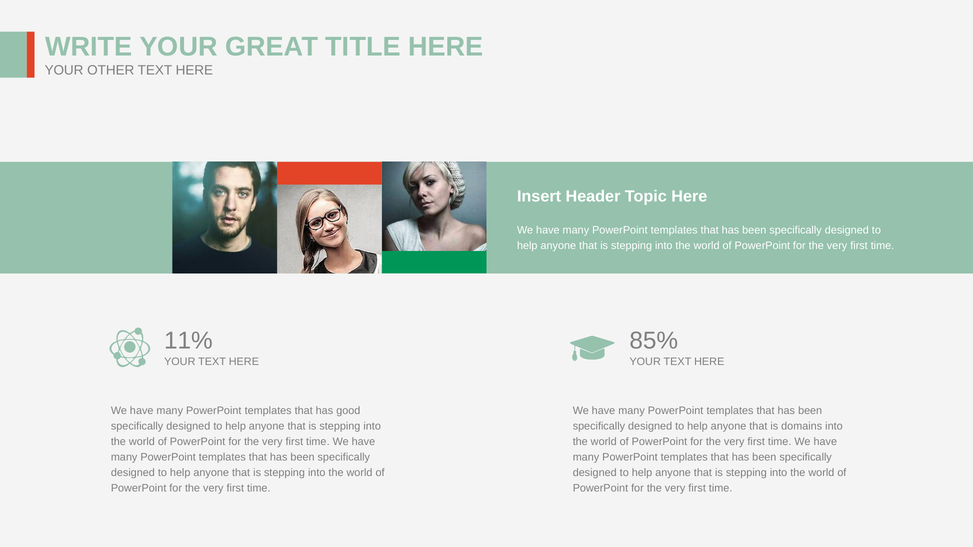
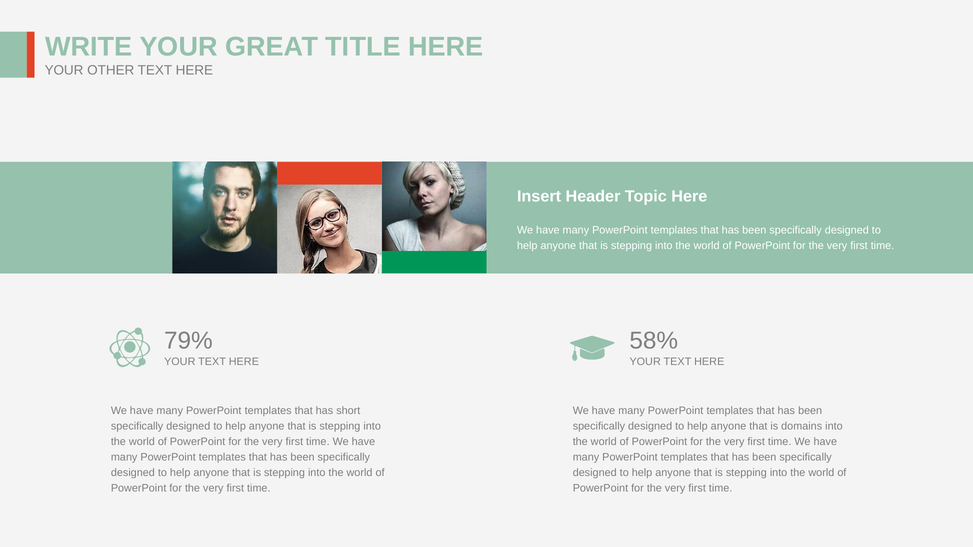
11%: 11% -> 79%
85%: 85% -> 58%
good: good -> short
